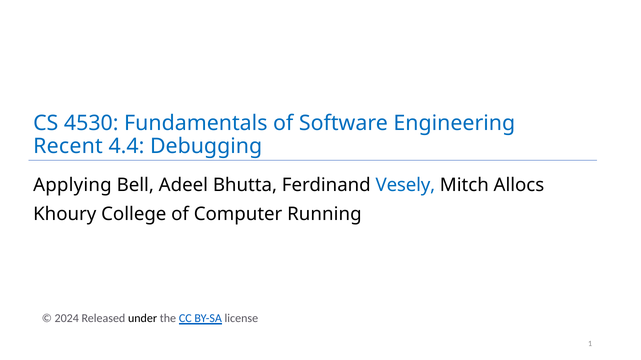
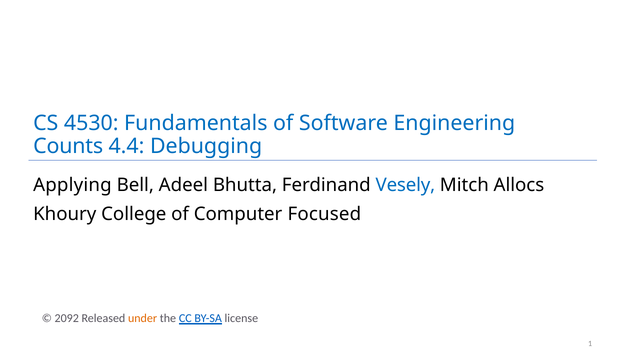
Recent: Recent -> Counts
Running: Running -> Focused
2024: 2024 -> 2092
under colour: black -> orange
